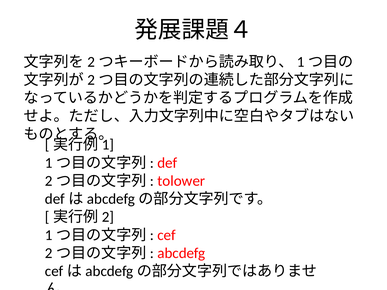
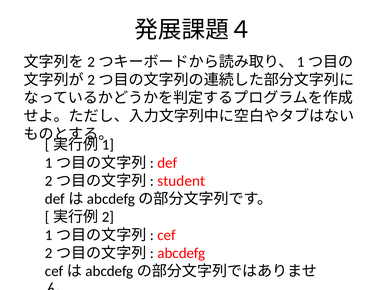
tolower: tolower -> student
